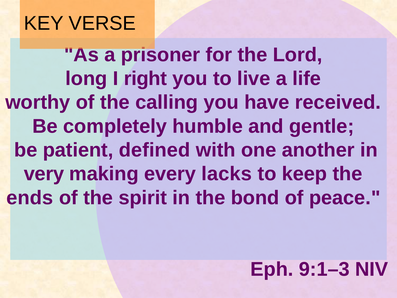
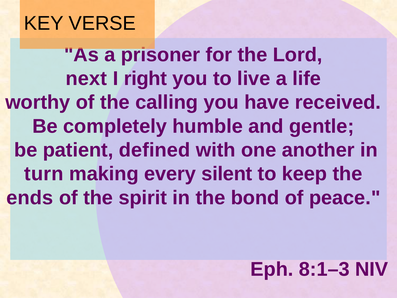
long: long -> next
very: very -> turn
lacks: lacks -> silent
9:1–3: 9:1–3 -> 8:1–3
